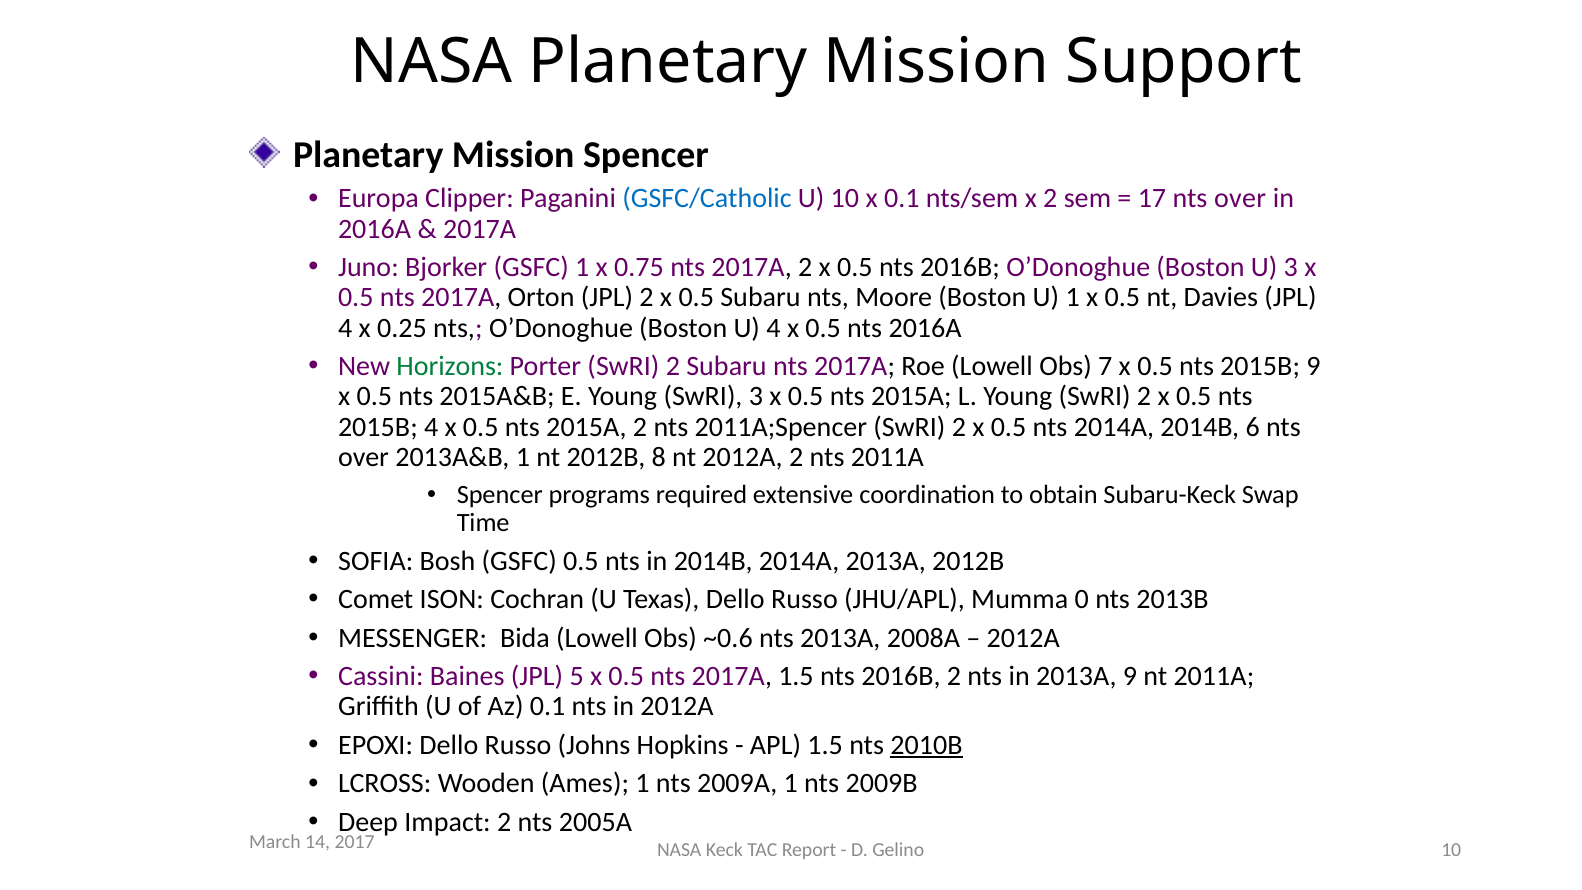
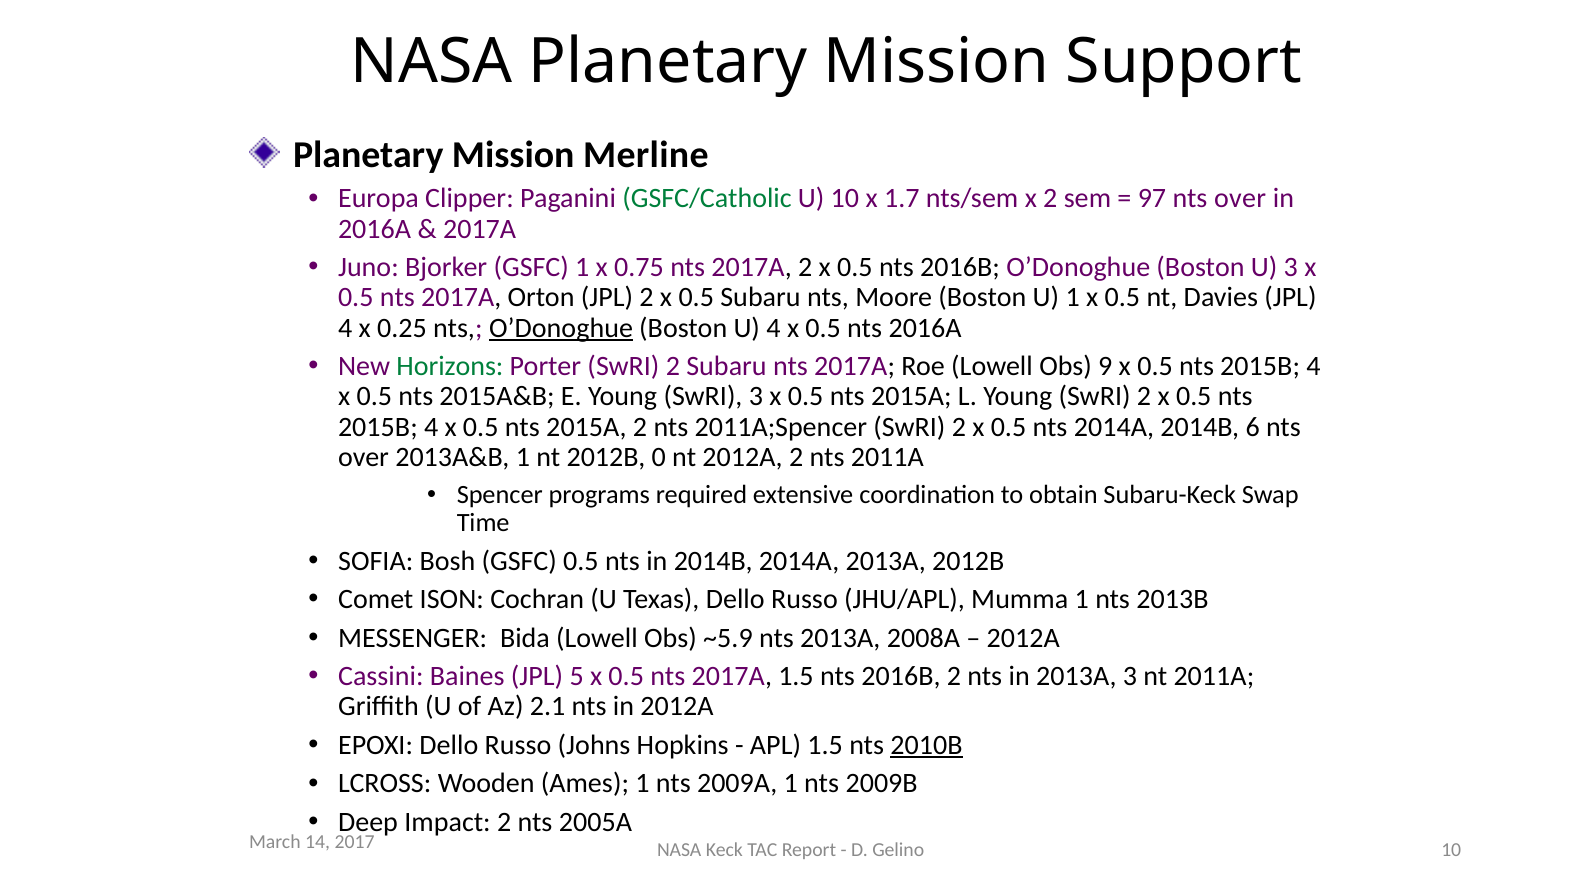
Mission Spencer: Spencer -> Merline
GSFC/Catholic colour: blue -> green
x 0.1: 0.1 -> 1.7
17: 17 -> 97
O’Donoghue at (561, 328) underline: none -> present
7: 7 -> 9
9 at (1313, 366): 9 -> 4
8: 8 -> 0
Mumma 0: 0 -> 1
~0.6: ~0.6 -> ~5.9
2013A 9: 9 -> 3
Az 0.1: 0.1 -> 2.1
